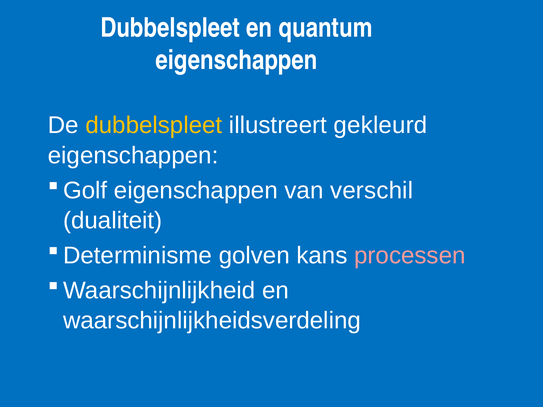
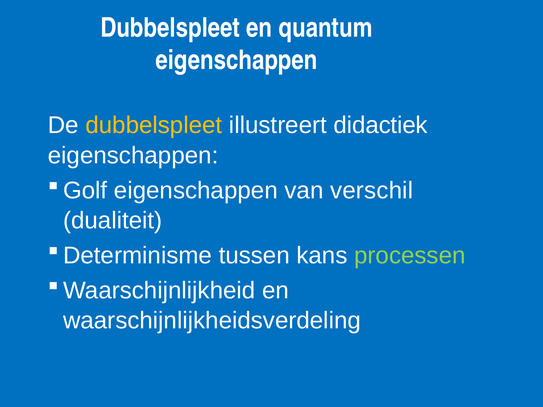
gekleurd: gekleurd -> didactiek
golven: golven -> tussen
processen colour: pink -> light green
